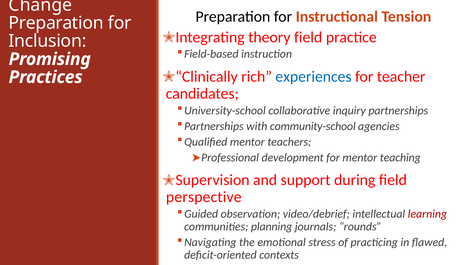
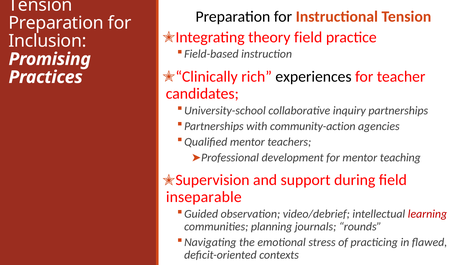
Change at (40, 5): Change -> Tension
experiences colour: blue -> black
community-school: community-school -> community-action
perspective: perspective -> inseparable
